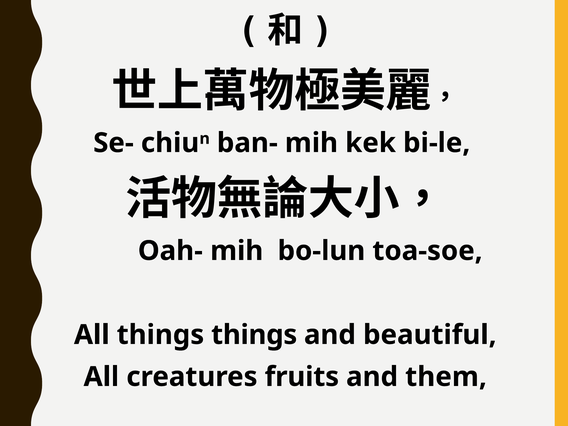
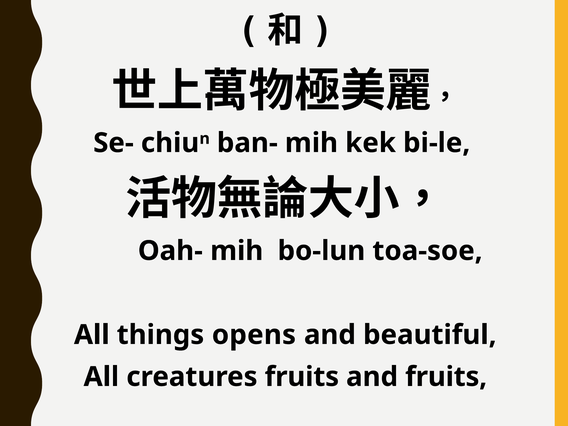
things things: things -> opens
and them: them -> fruits
